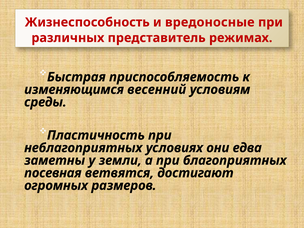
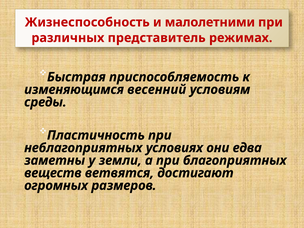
вредоносные: вредоносные -> малолетними
посевная: посевная -> веществ
